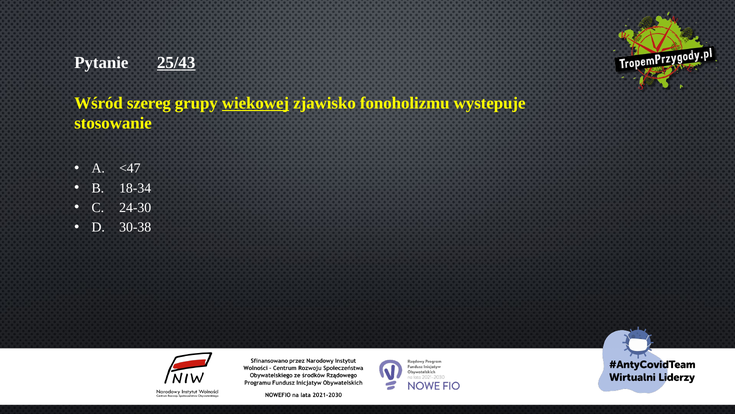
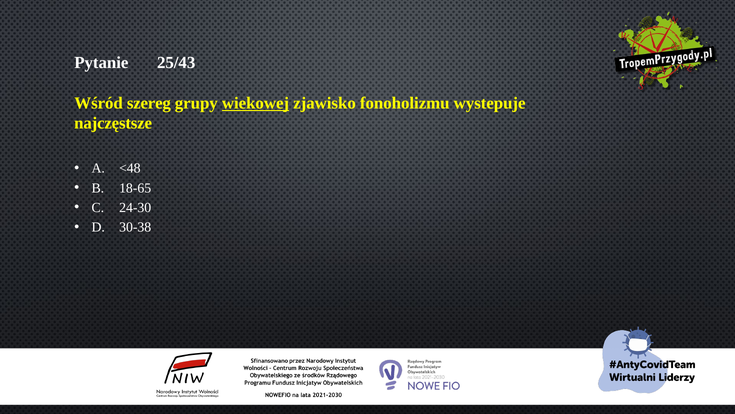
25/43 underline: present -> none
stosowanie: stosowanie -> najczęstsze
<47: <47 -> <48
18-34: 18-34 -> 18-65
